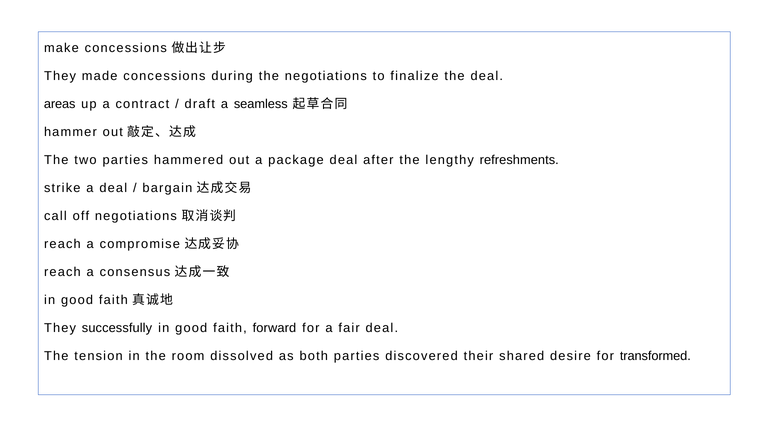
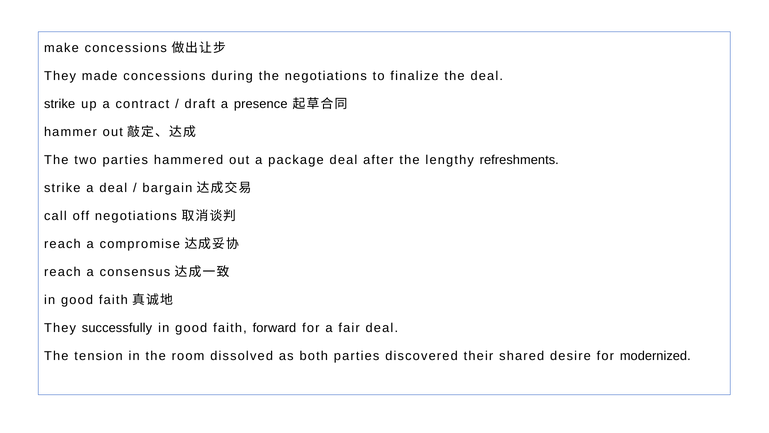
areas at (60, 104): areas -> strike
seamless: seamless -> presence
transformed: transformed -> modernized
